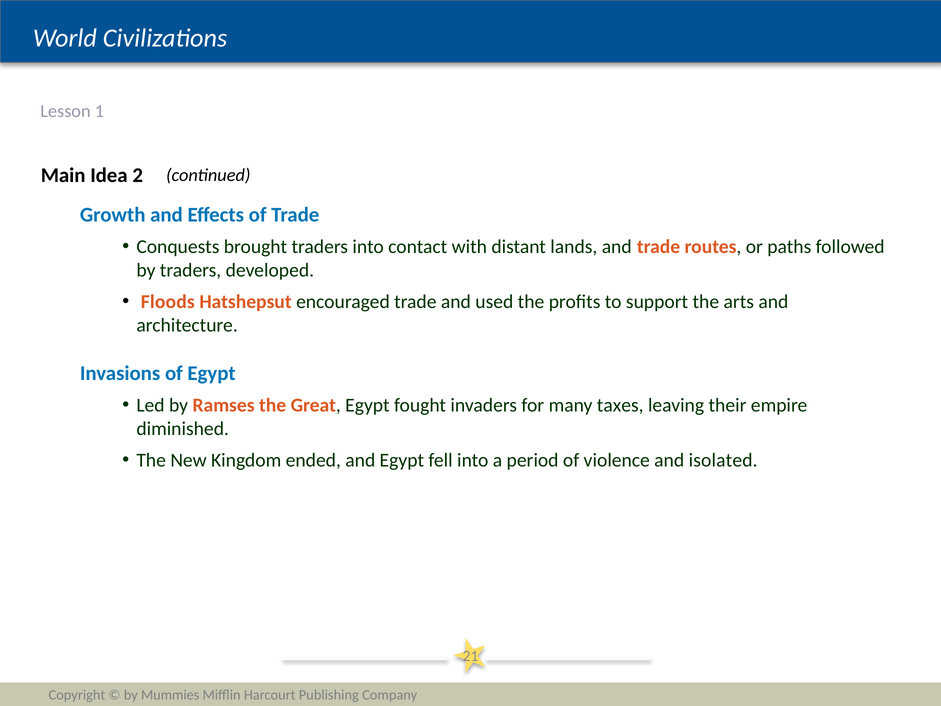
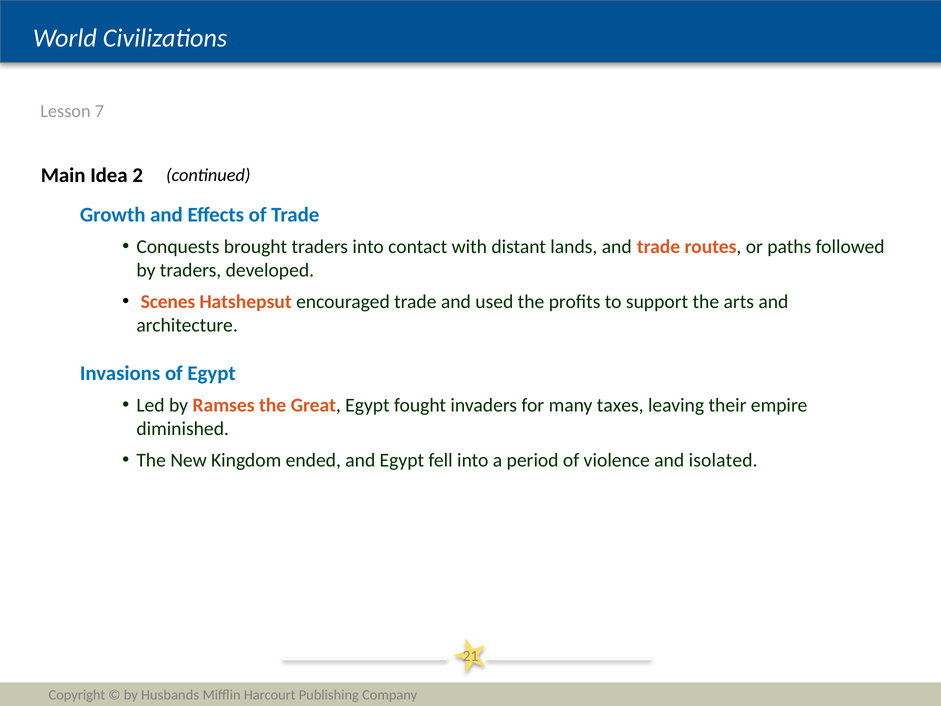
1: 1 -> 7
Floods: Floods -> Scenes
Mummies: Mummies -> Husbands
